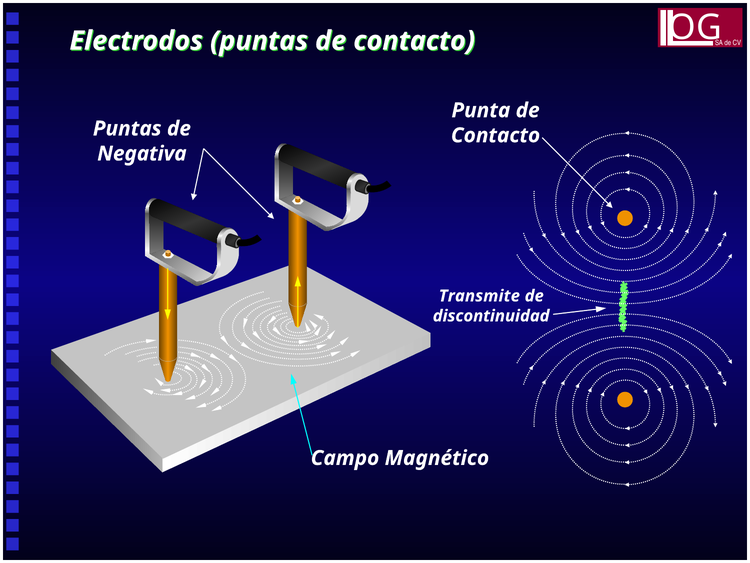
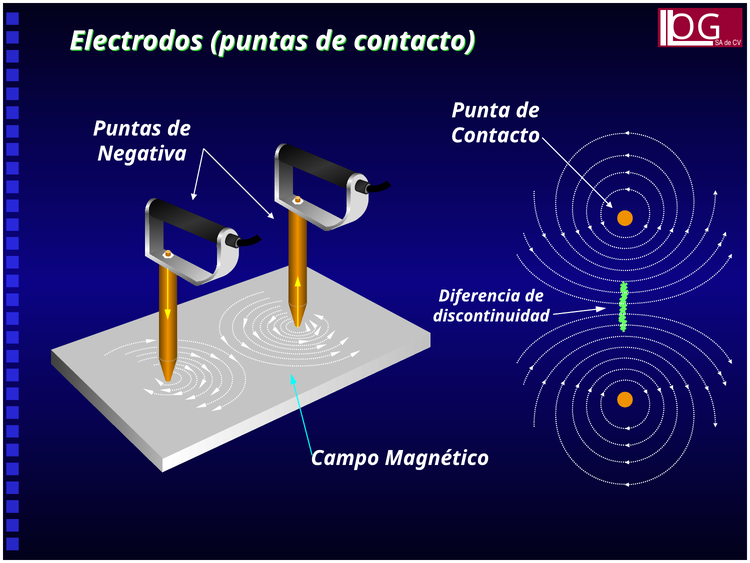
Transmite: Transmite -> Diferencia
